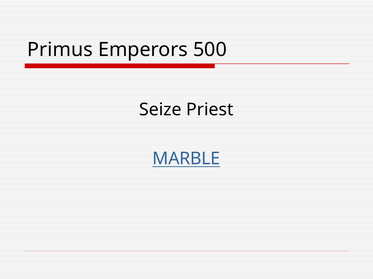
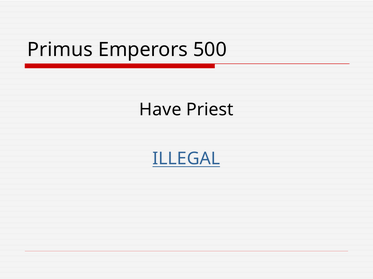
Seize: Seize -> Have
MARBLE: MARBLE -> ILLEGAL
